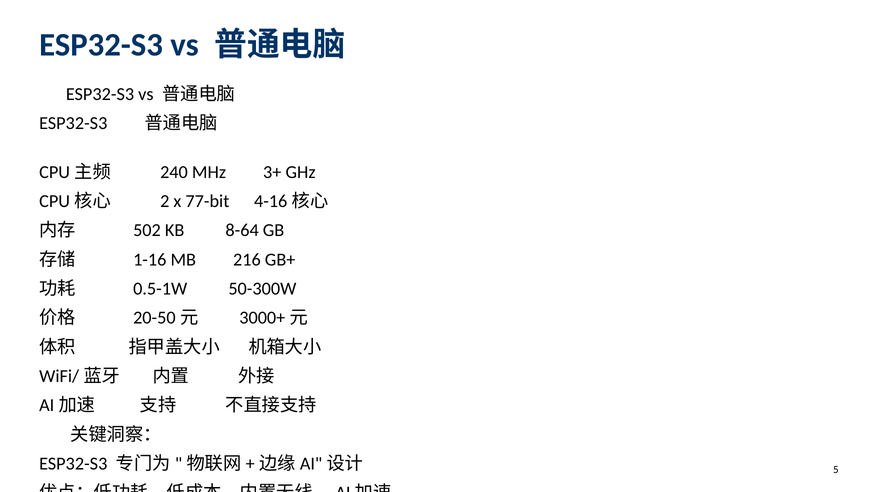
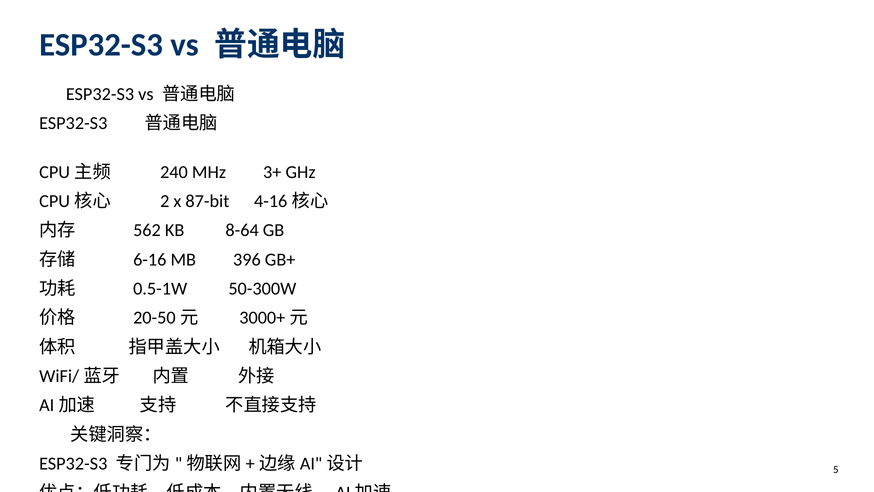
77-bit: 77-bit -> 87-bit
502: 502 -> 562
1-16: 1-16 -> 6-16
216: 216 -> 396
